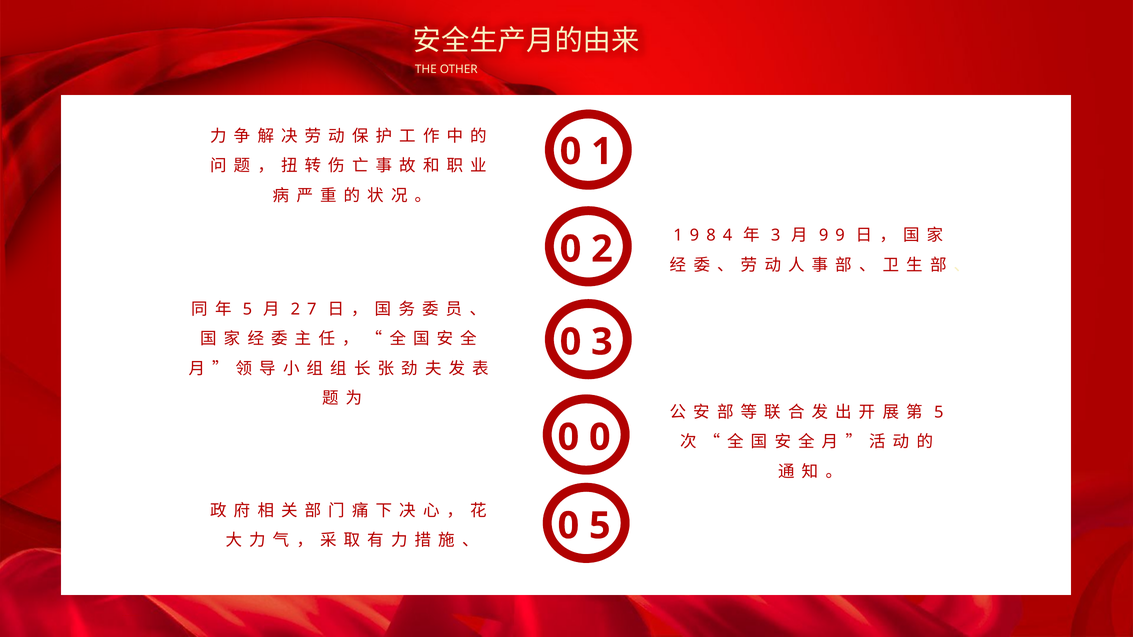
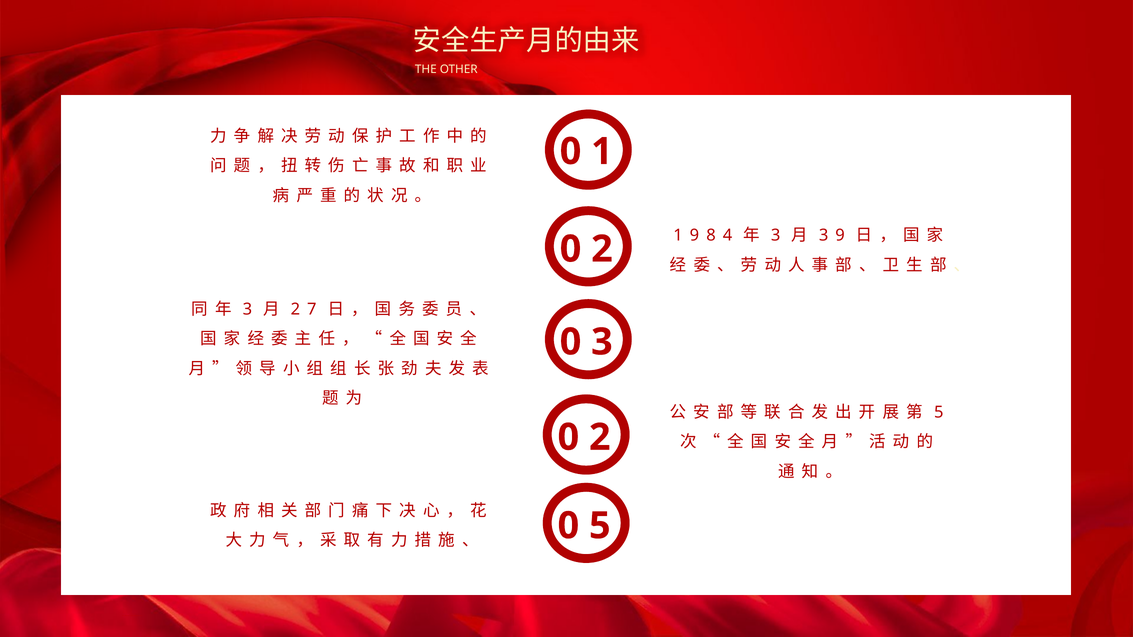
9 at (824, 235): 9 -> 3
5 at (247, 309): 5 -> 3
0 at (600, 438): 0 -> 2
